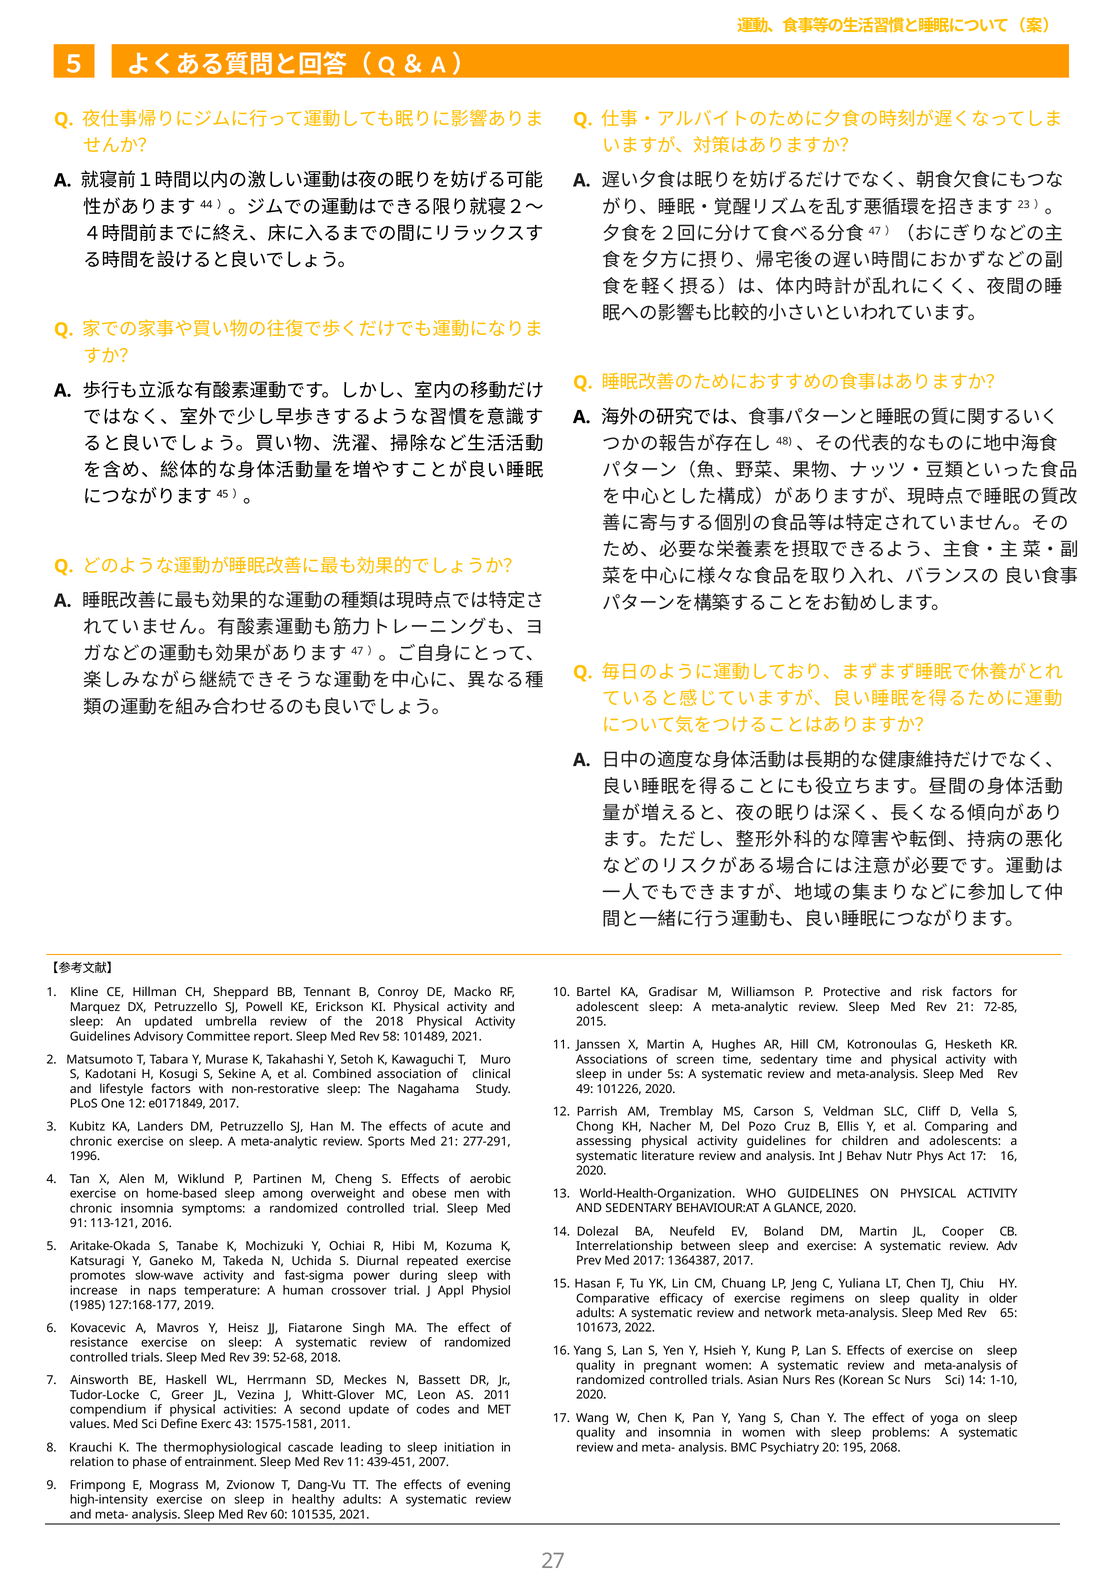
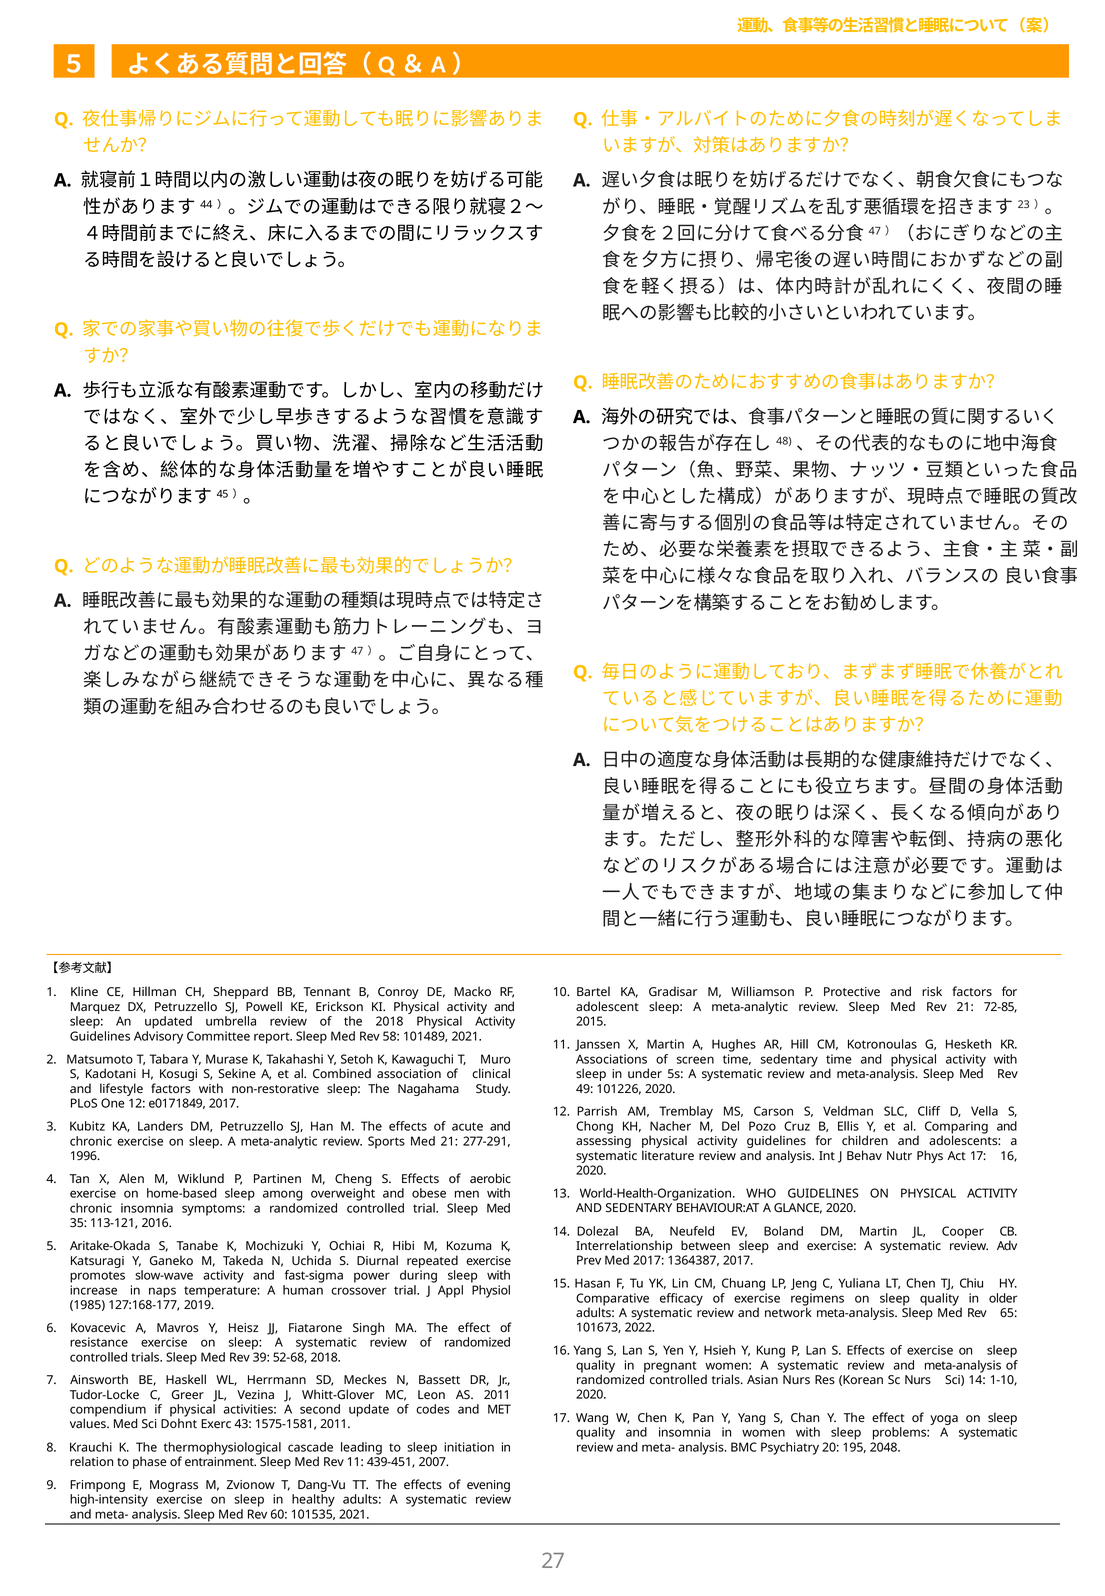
91: 91 -> 35
Define: Define -> Dohnt
2068: 2068 -> 2048
